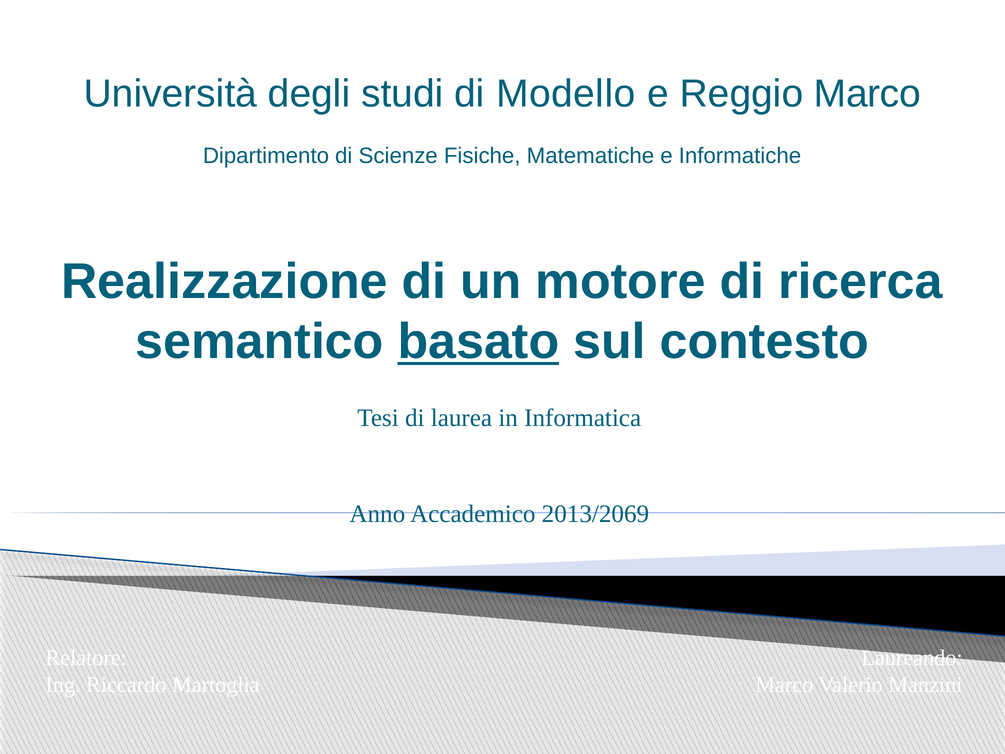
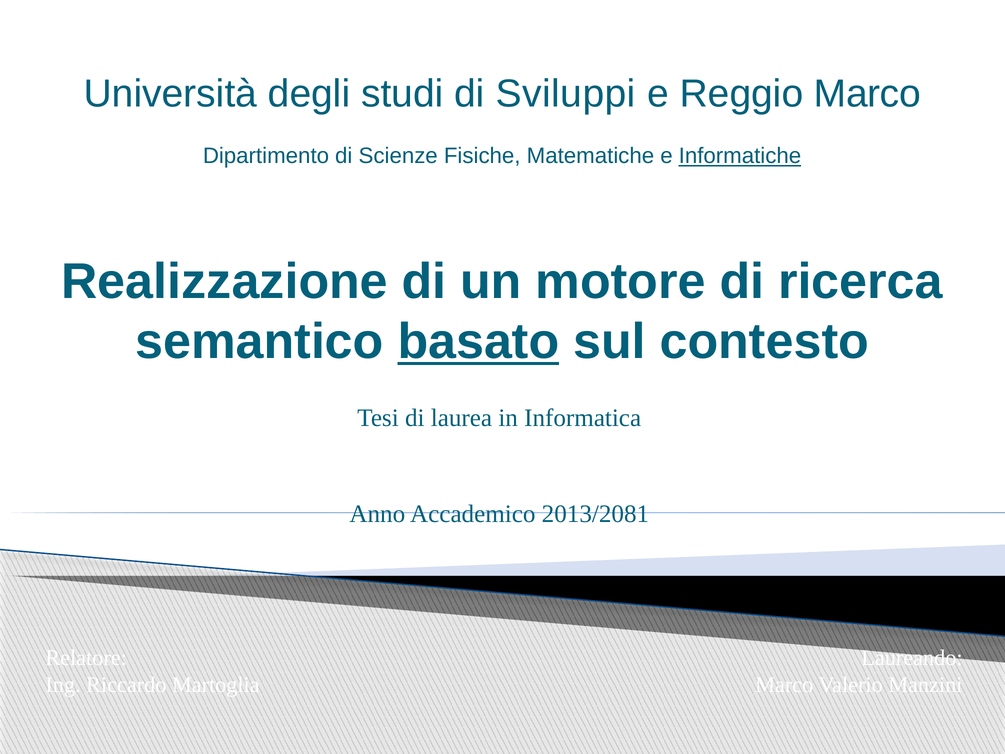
Modello: Modello -> Sviluppi
Informatiche underline: none -> present
2013/2069: 2013/2069 -> 2013/2081
